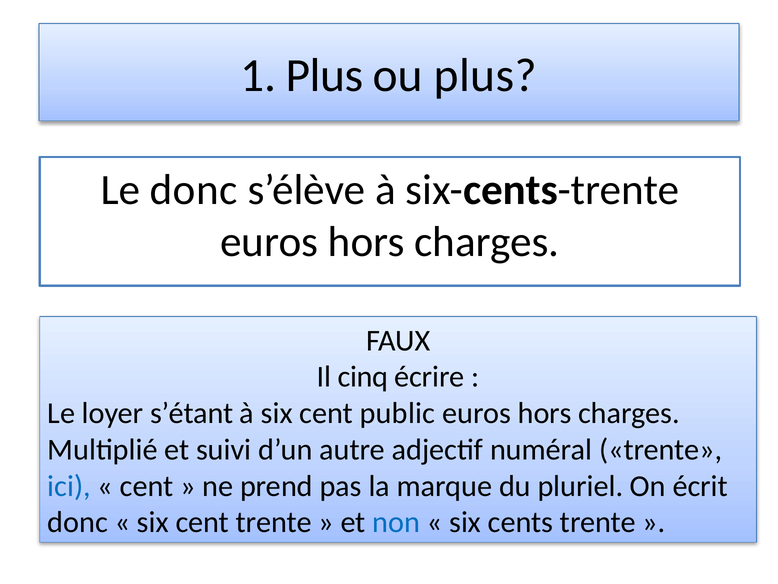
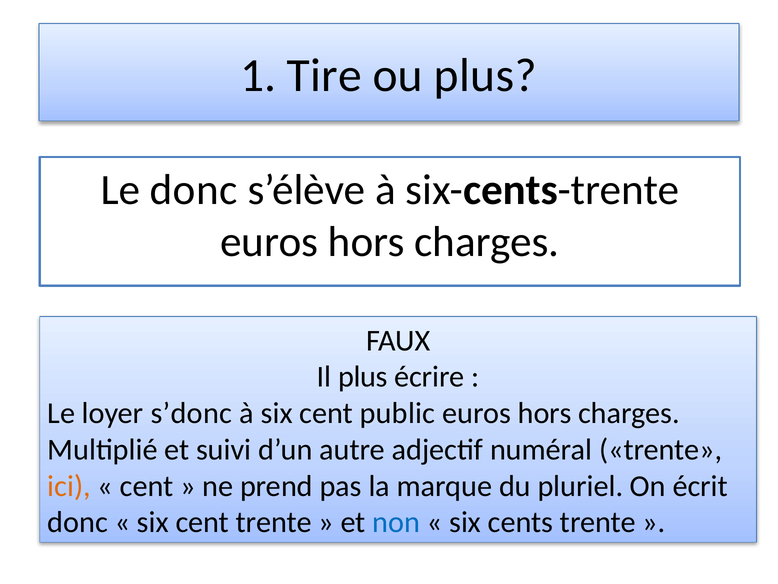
1 Plus: Plus -> Tire
Il cinq: cinq -> plus
s’étant: s’étant -> s’donc
ici colour: blue -> orange
